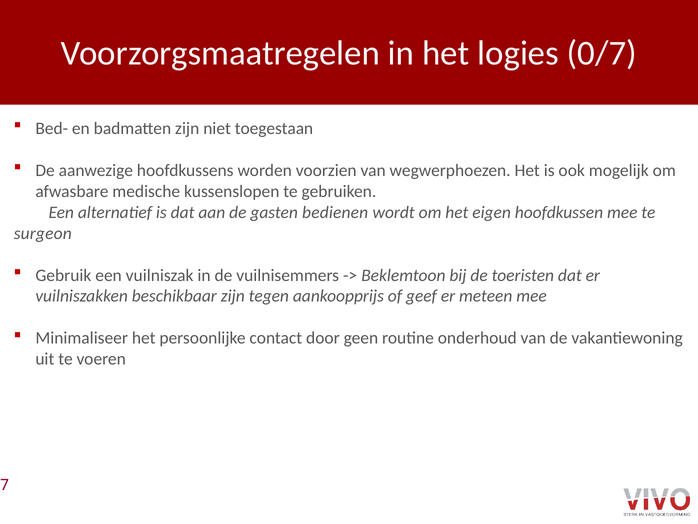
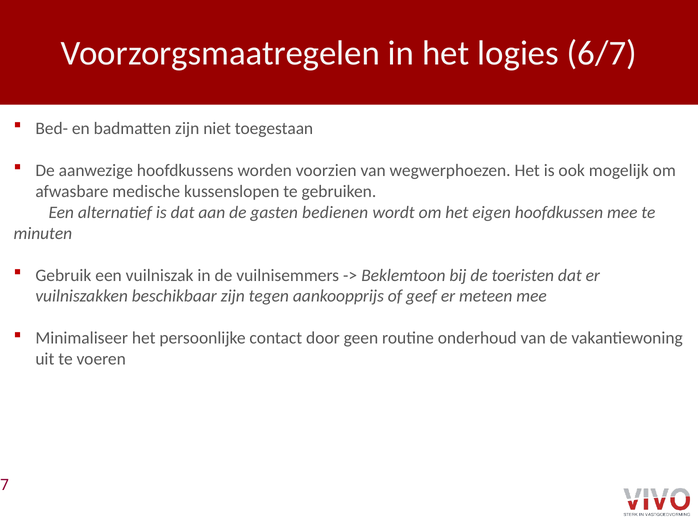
0/7: 0/7 -> 6/7
surgeon: surgeon -> minuten
